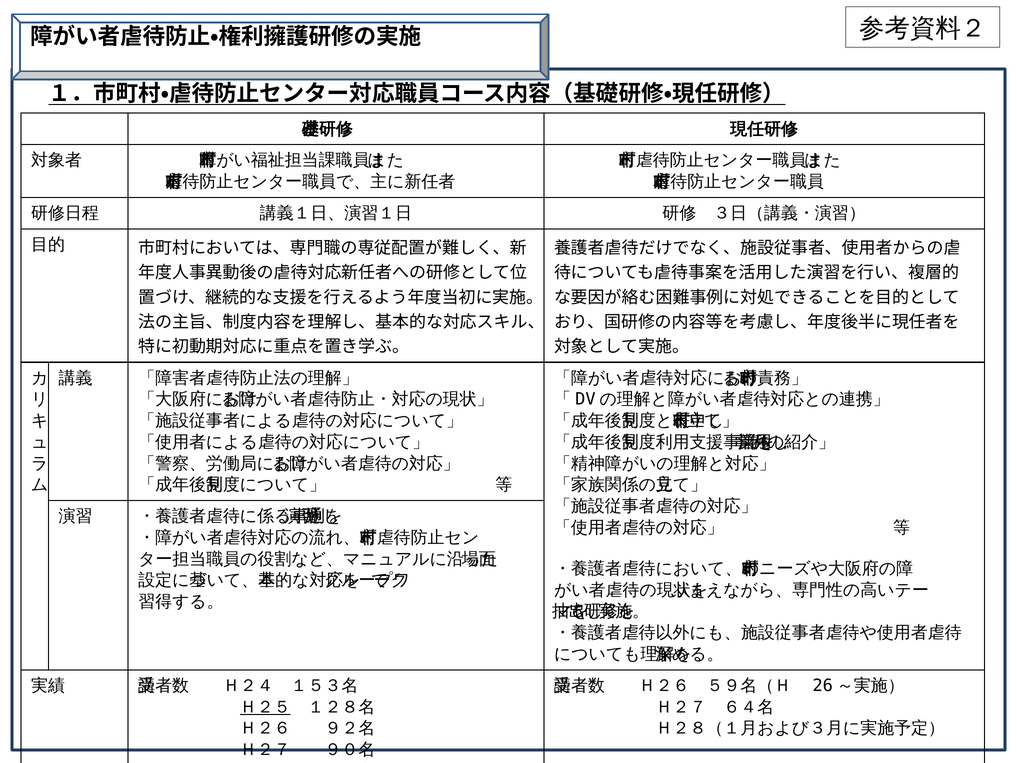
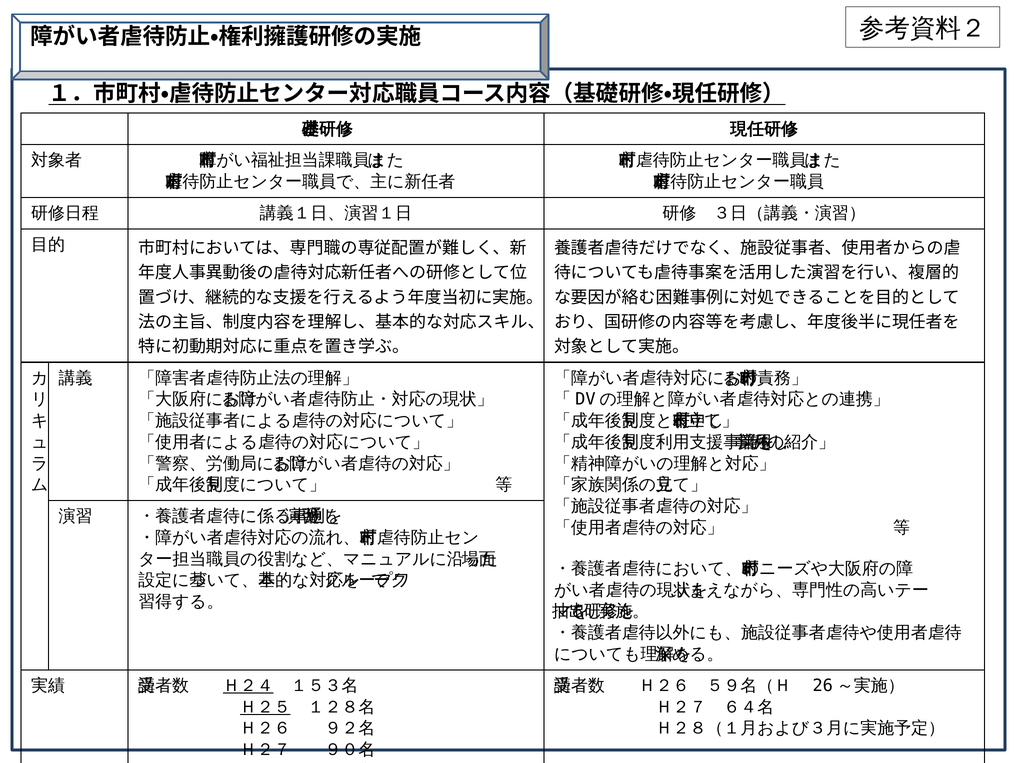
Ｈ２４ underline: none -> present
